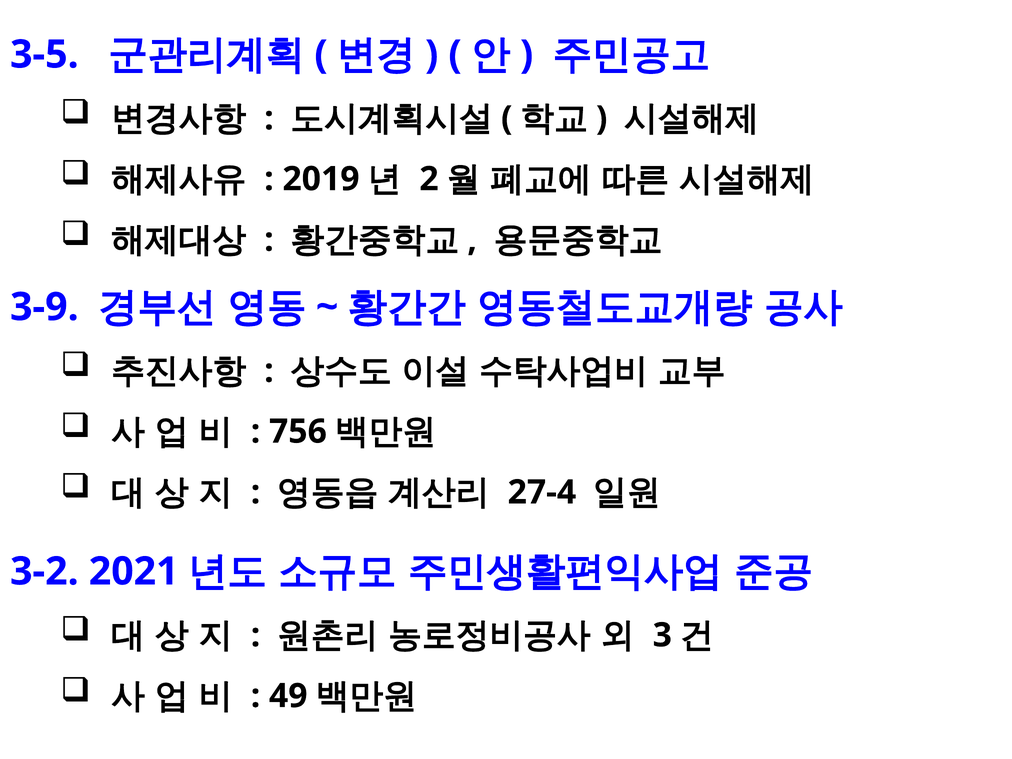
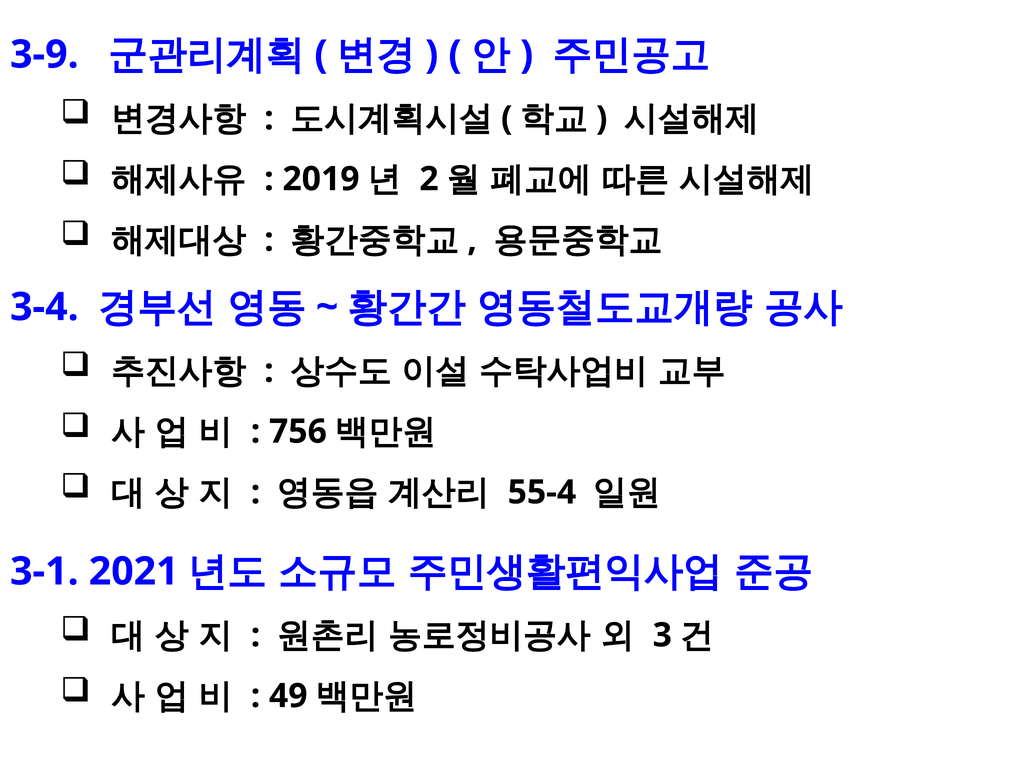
3-5: 3-5 -> 3-9
3-9: 3-9 -> 3-4
27-4: 27-4 -> 55-4
3-2: 3-2 -> 3-1
